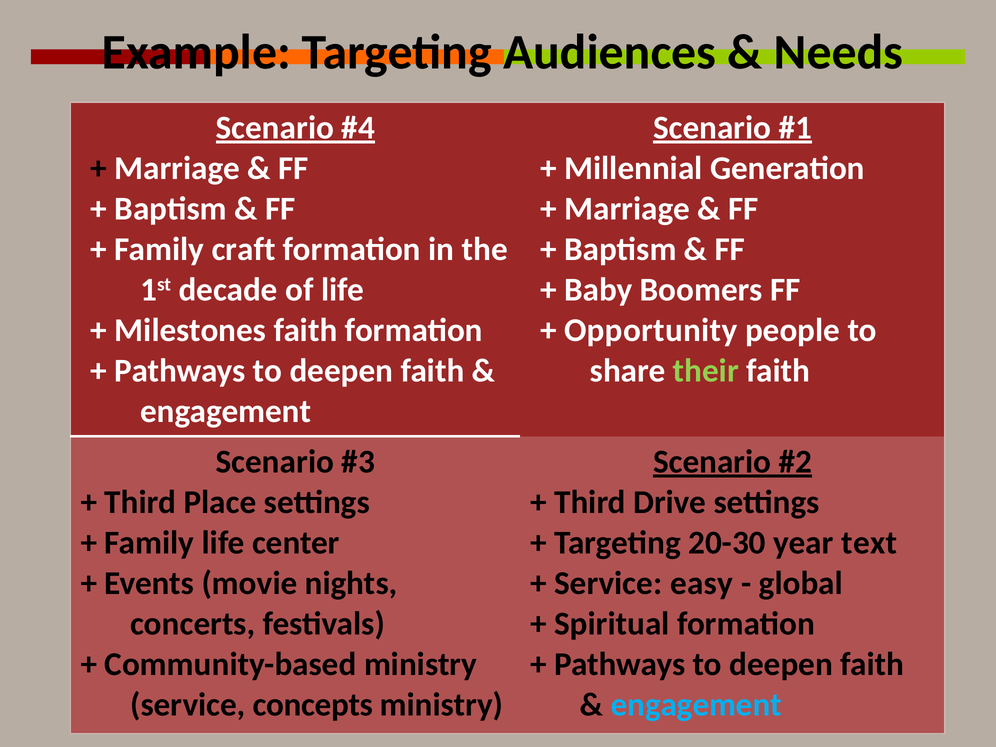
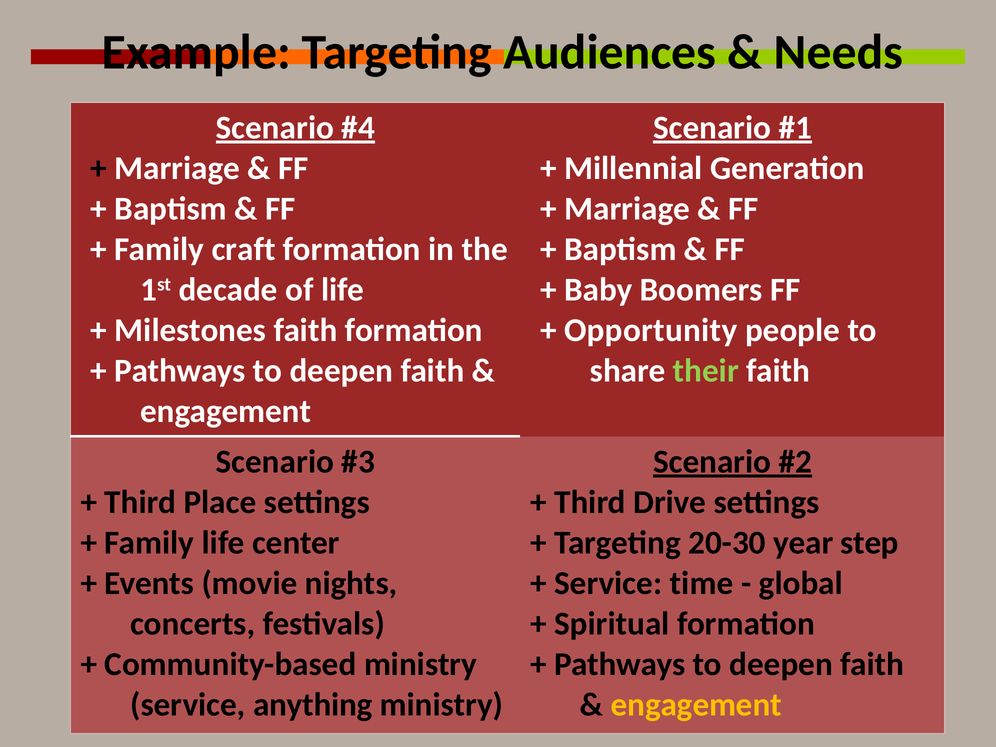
text: text -> step
easy: easy -> time
concepts: concepts -> anything
engagement at (696, 705) colour: light blue -> yellow
